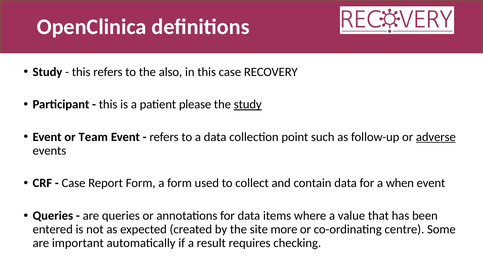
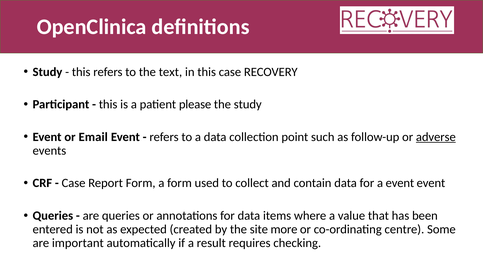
also: also -> text
study at (248, 104) underline: present -> none
Team: Team -> Email
a when: when -> event
